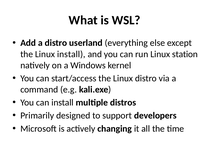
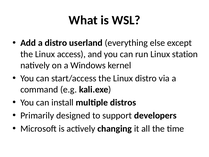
Linux install: install -> access
